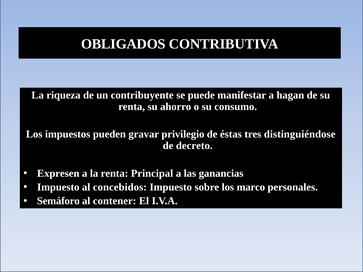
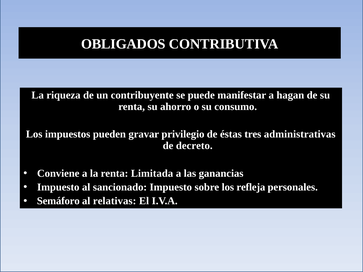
distinguiéndose: distinguiéndose -> administrativas
Expresen: Expresen -> Conviene
Principal: Principal -> Limitada
concebidos: concebidos -> sancionado
marco: marco -> refleja
contener: contener -> relativas
